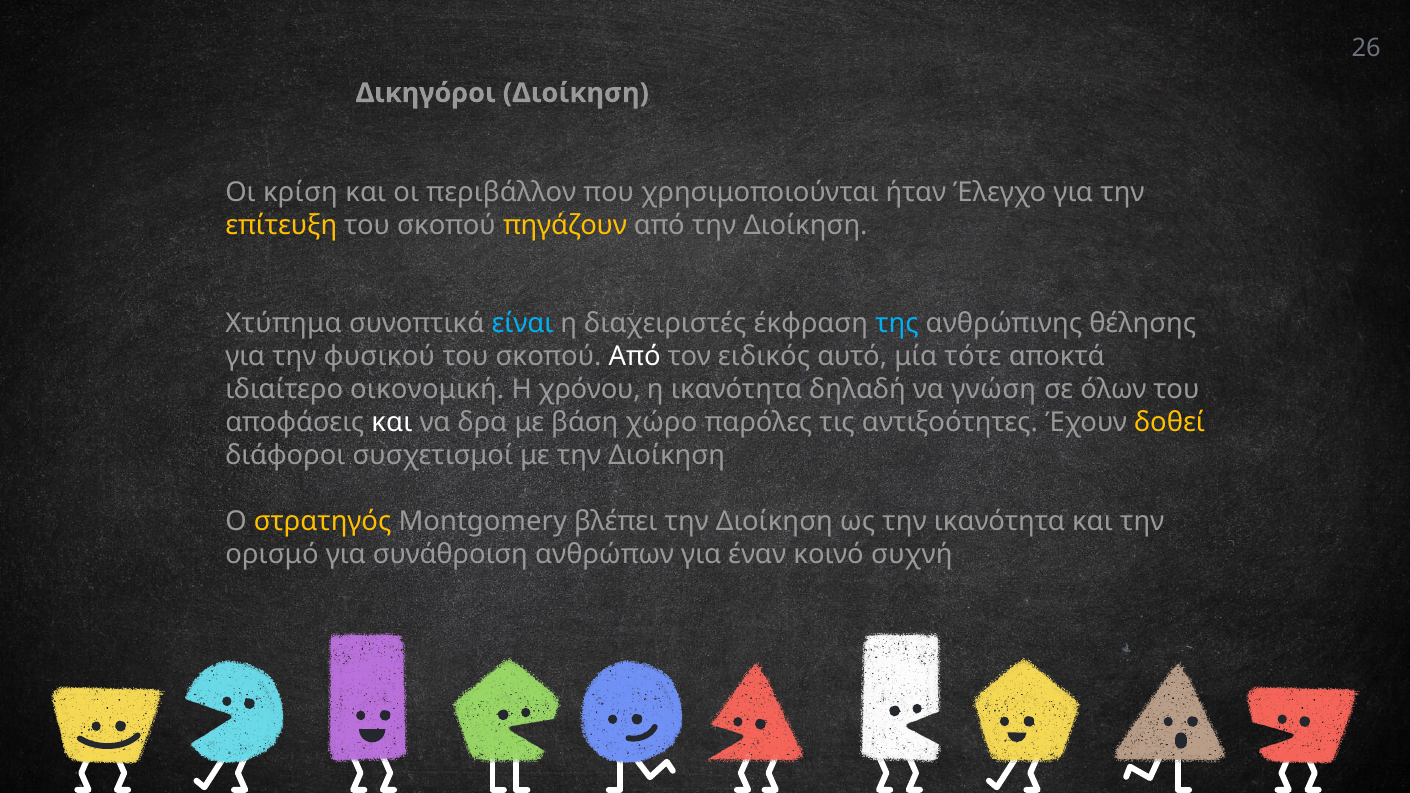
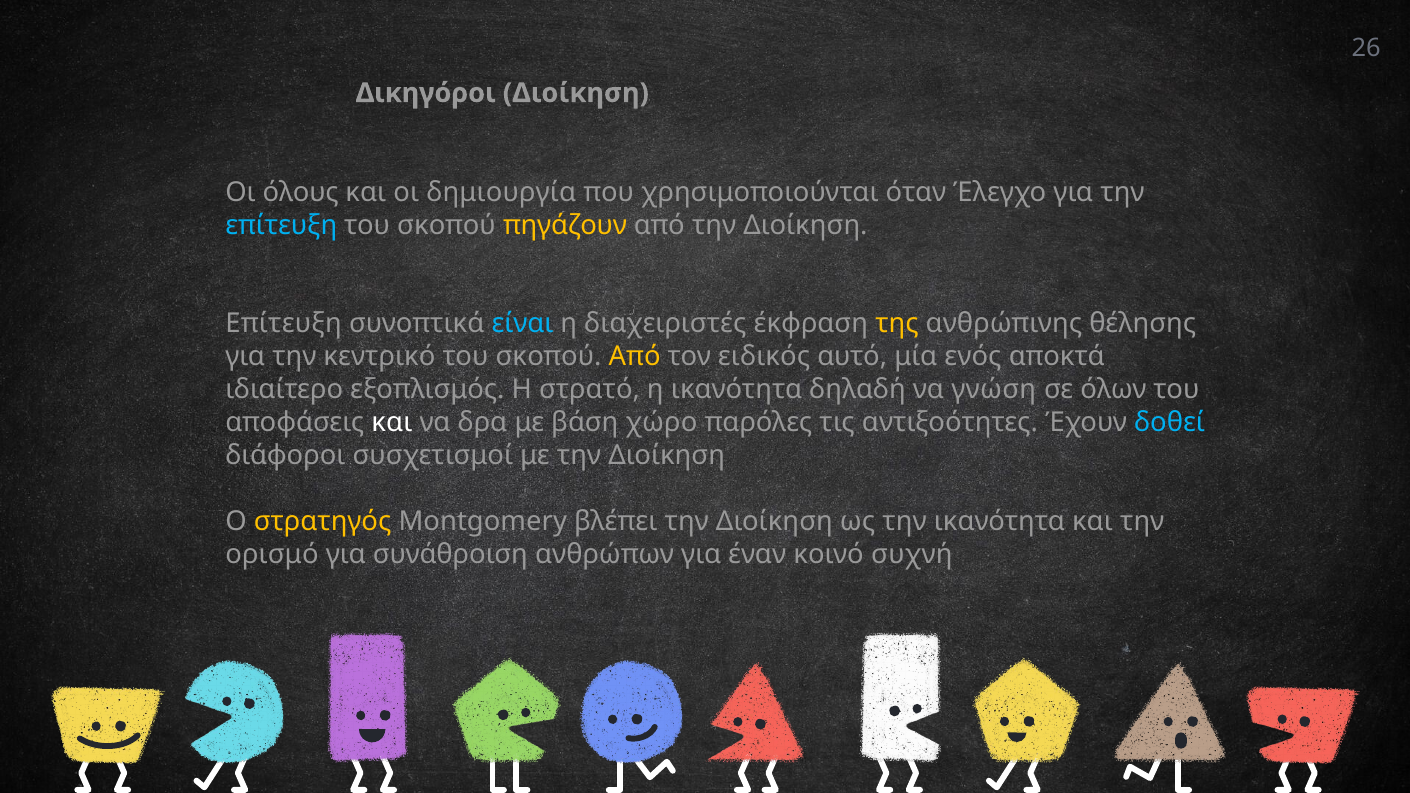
κρίση: κρίση -> όλους
περιβάλλον: περιβάλλον -> δημιουργία
ήταν: ήταν -> όταν
επίτευξη at (281, 225) colour: yellow -> light blue
Χτύπημα at (284, 324): Χτύπημα -> Επίτευξη
της colour: light blue -> yellow
φυσικού: φυσικού -> κεντρικό
Από at (635, 357) colour: white -> yellow
τότε: τότε -> ενός
οικονομική: οικονομική -> εξοπλισμός
χρόνου: χρόνου -> στρατό
δοθεί colour: yellow -> light blue
